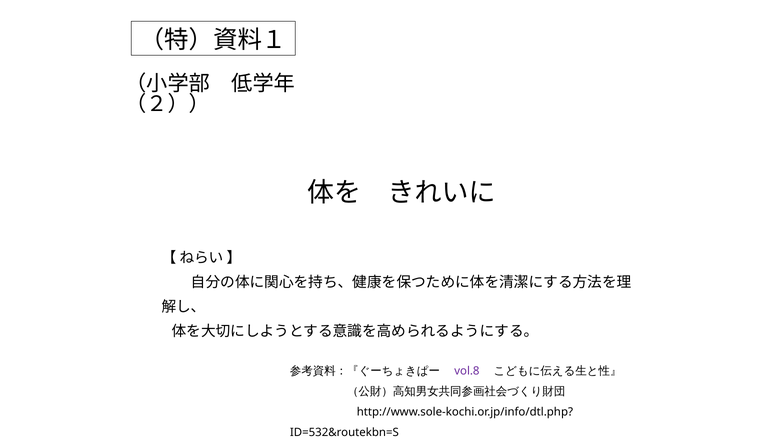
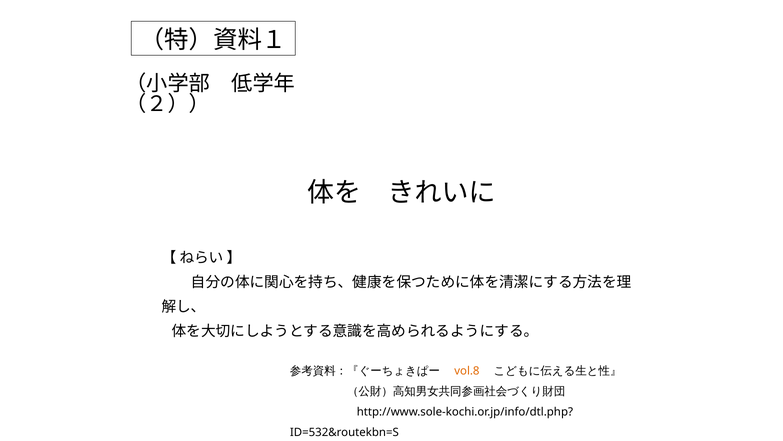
vol.8 colour: purple -> orange
